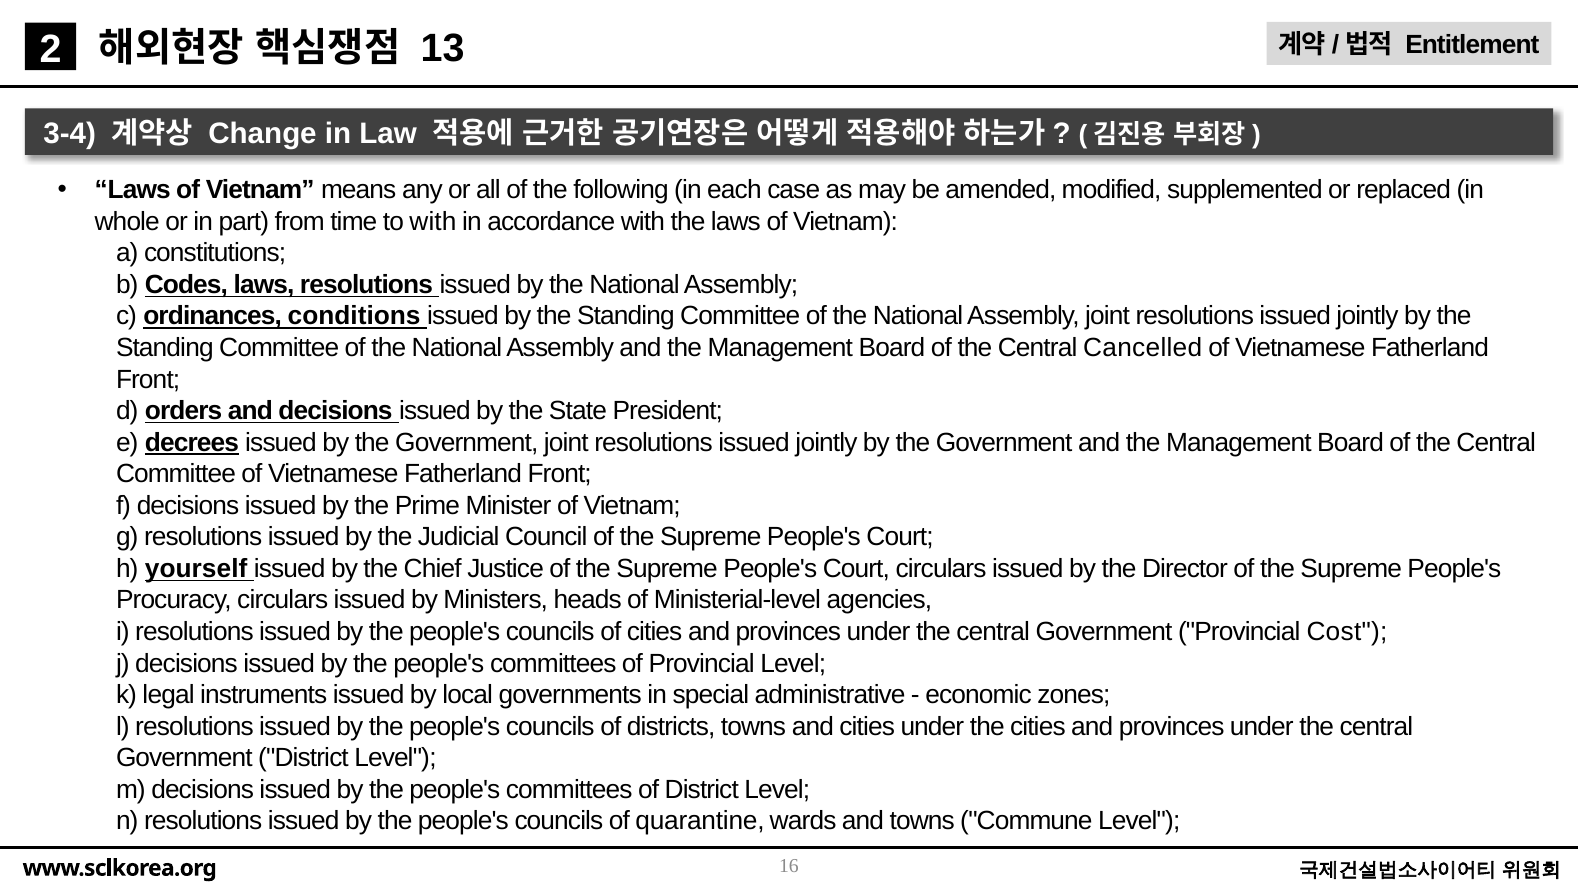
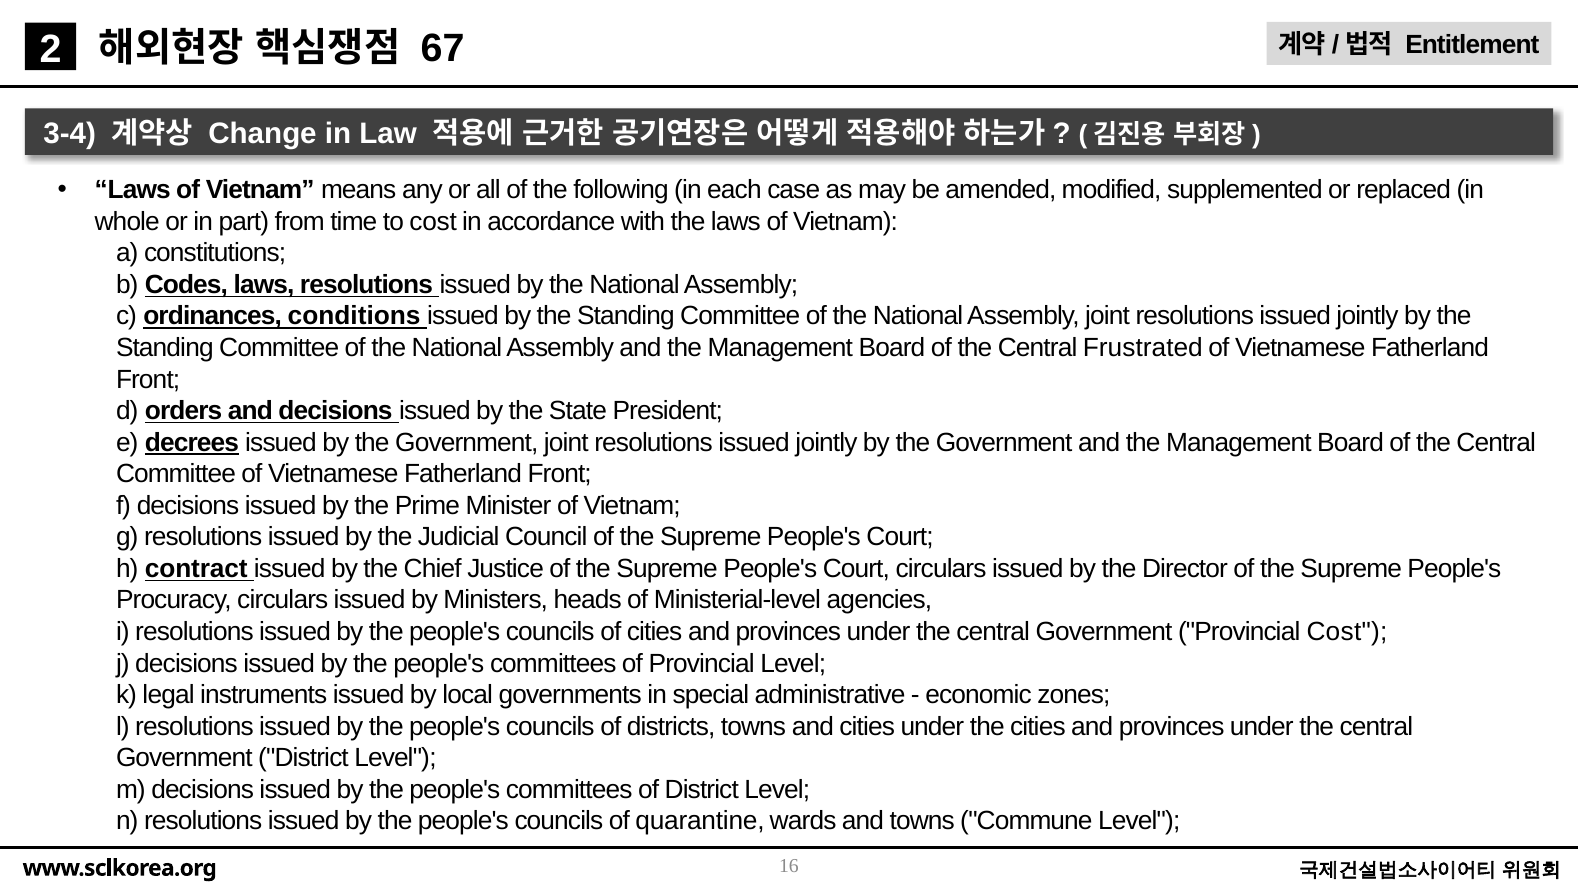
13: 13 -> 67
to with: with -> cost
Cancelled: Cancelled -> Frustrated
yourself: yourself -> contract
